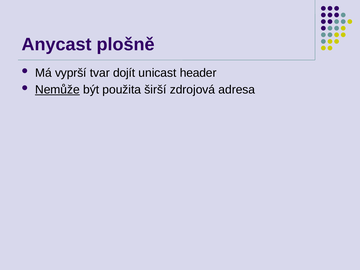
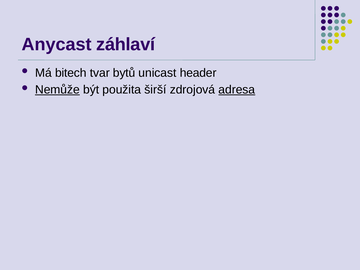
plošně: plošně -> záhlaví
vyprší: vyprší -> bitech
dojít: dojít -> bytů
adresa underline: none -> present
